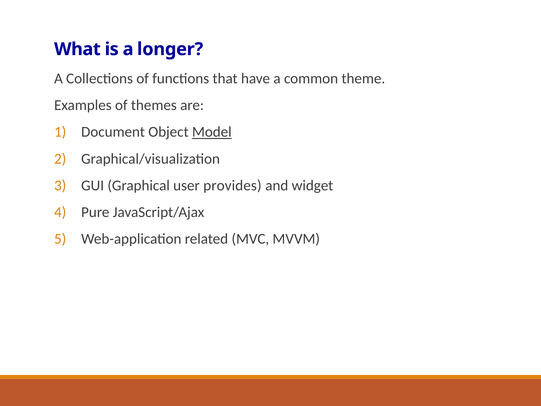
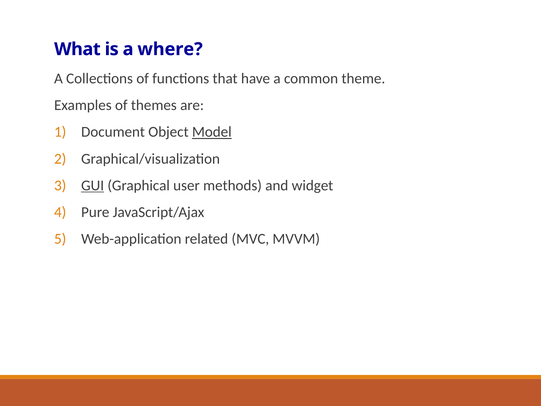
longer: longer -> where
GUI underline: none -> present
provides: provides -> methods
